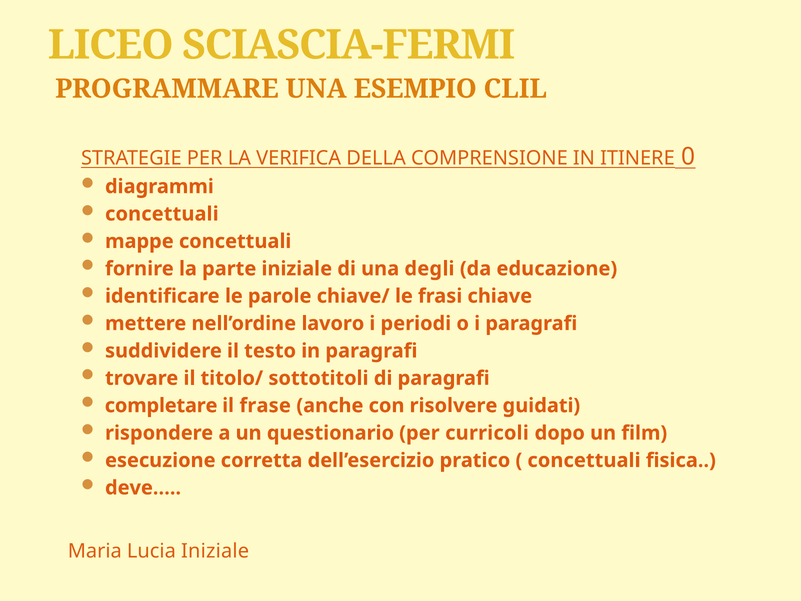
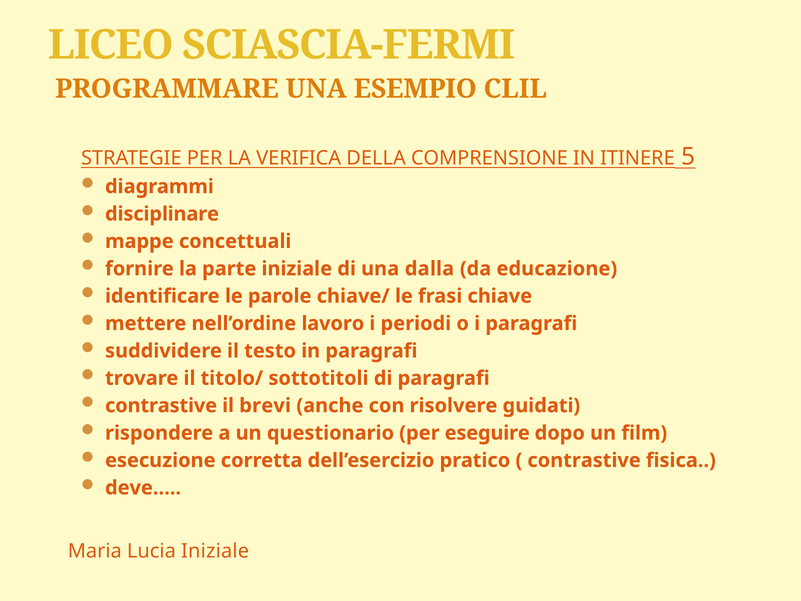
0: 0 -> 5
concettuali at (162, 214): concettuali -> disciplinare
degli: degli -> dalla
completare at (161, 405): completare -> contrastive
frase: frase -> brevi
curricoli: curricoli -> eseguire
concettuali at (584, 460): concettuali -> contrastive
